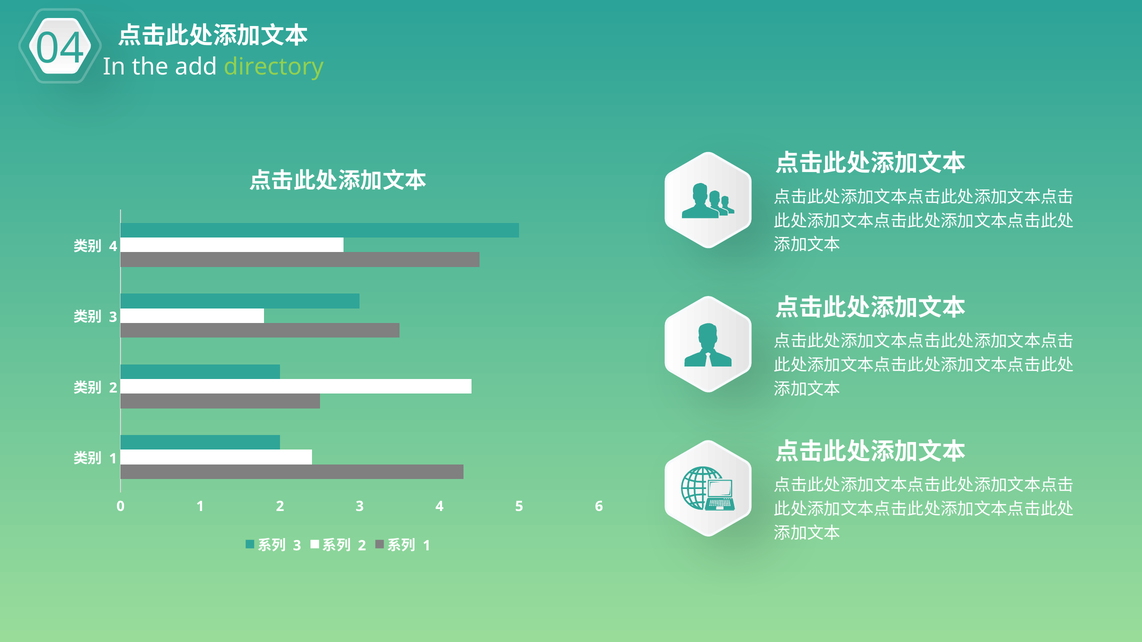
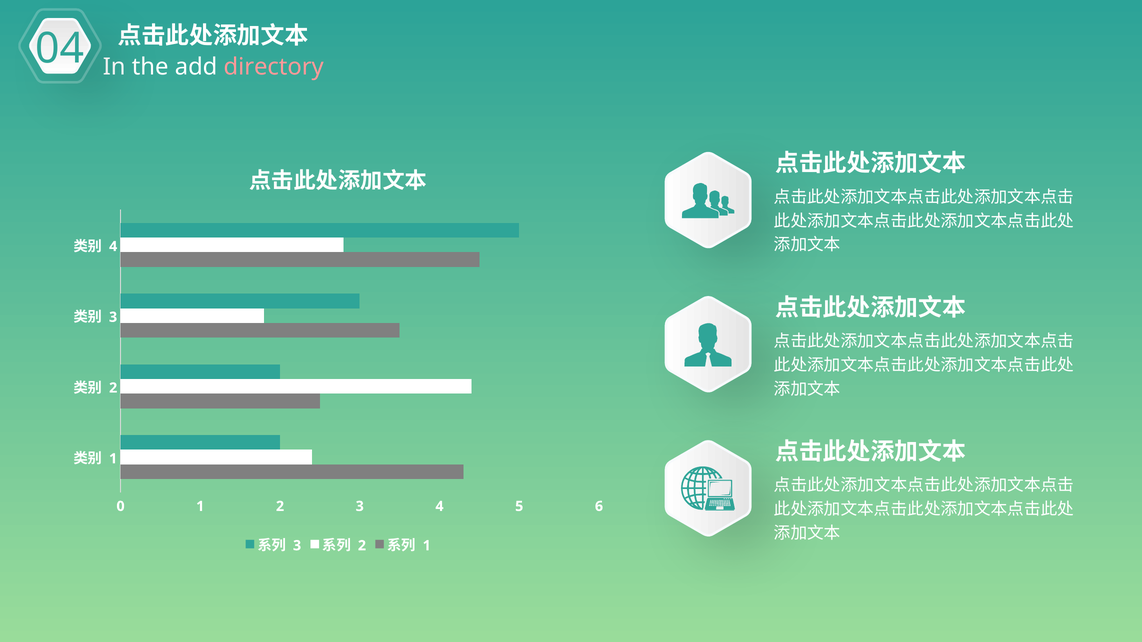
directory colour: light green -> pink
